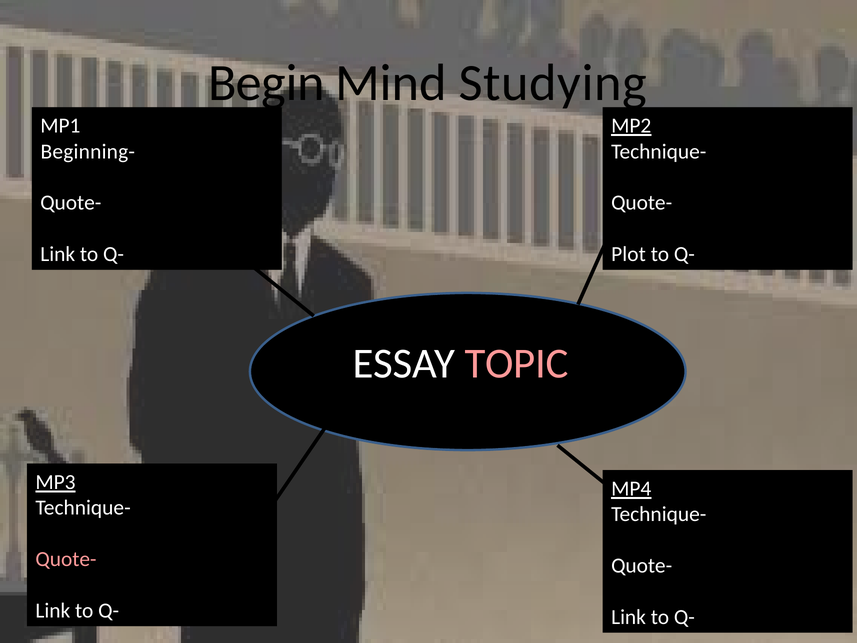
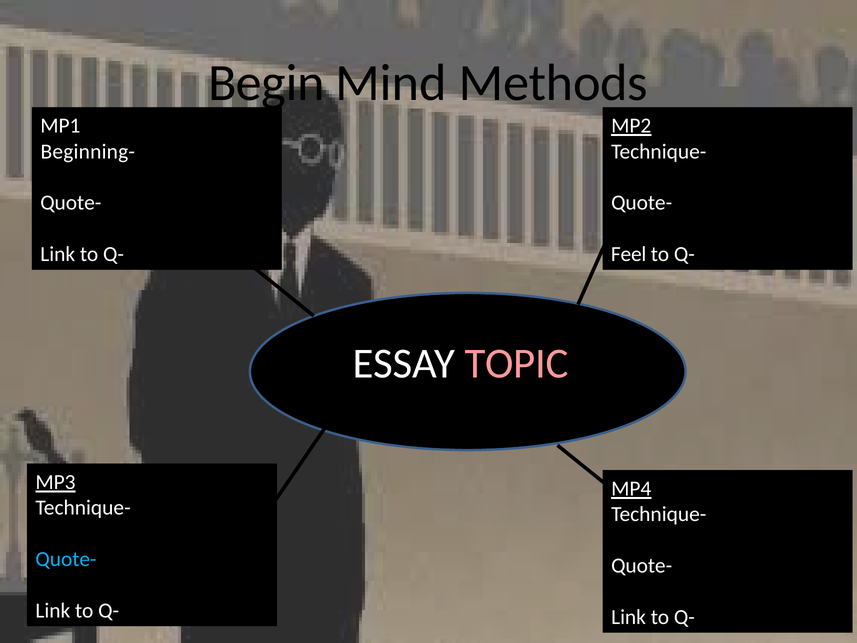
Studying: Studying -> Methods
Plot: Plot -> Feel
Quote- at (66, 559) colour: pink -> light blue
